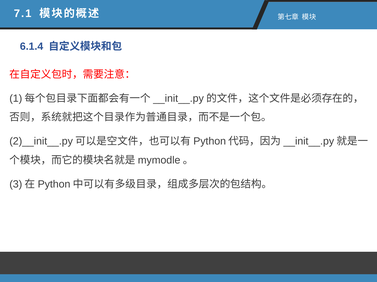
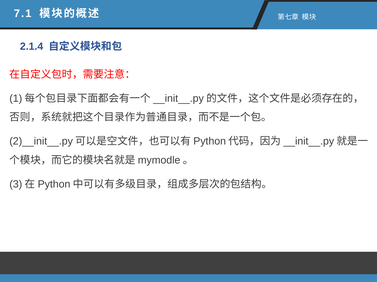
6.1.4: 6.1.4 -> 2.1.4
